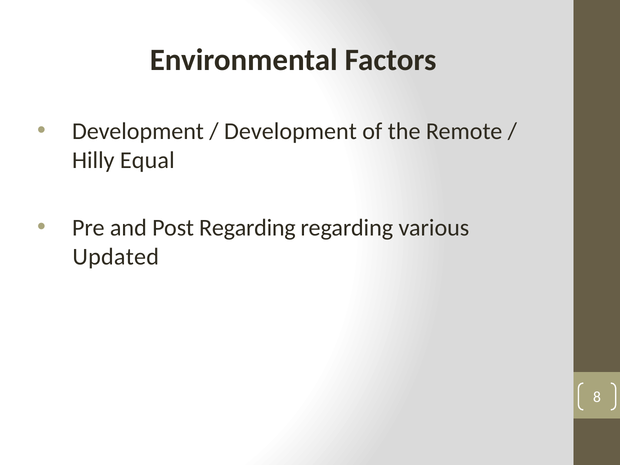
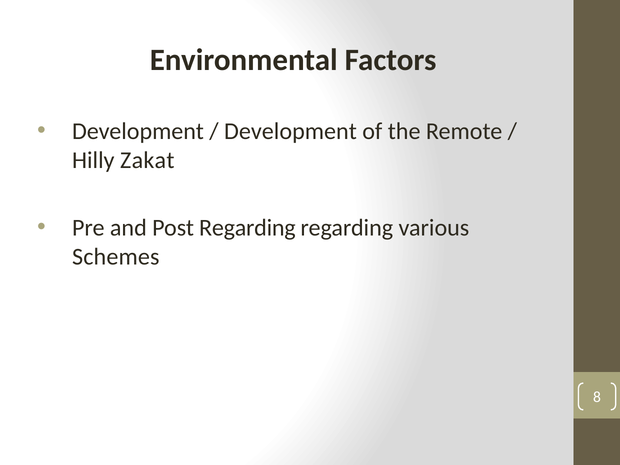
Equal: Equal -> Zakat
Updated: Updated -> Schemes
